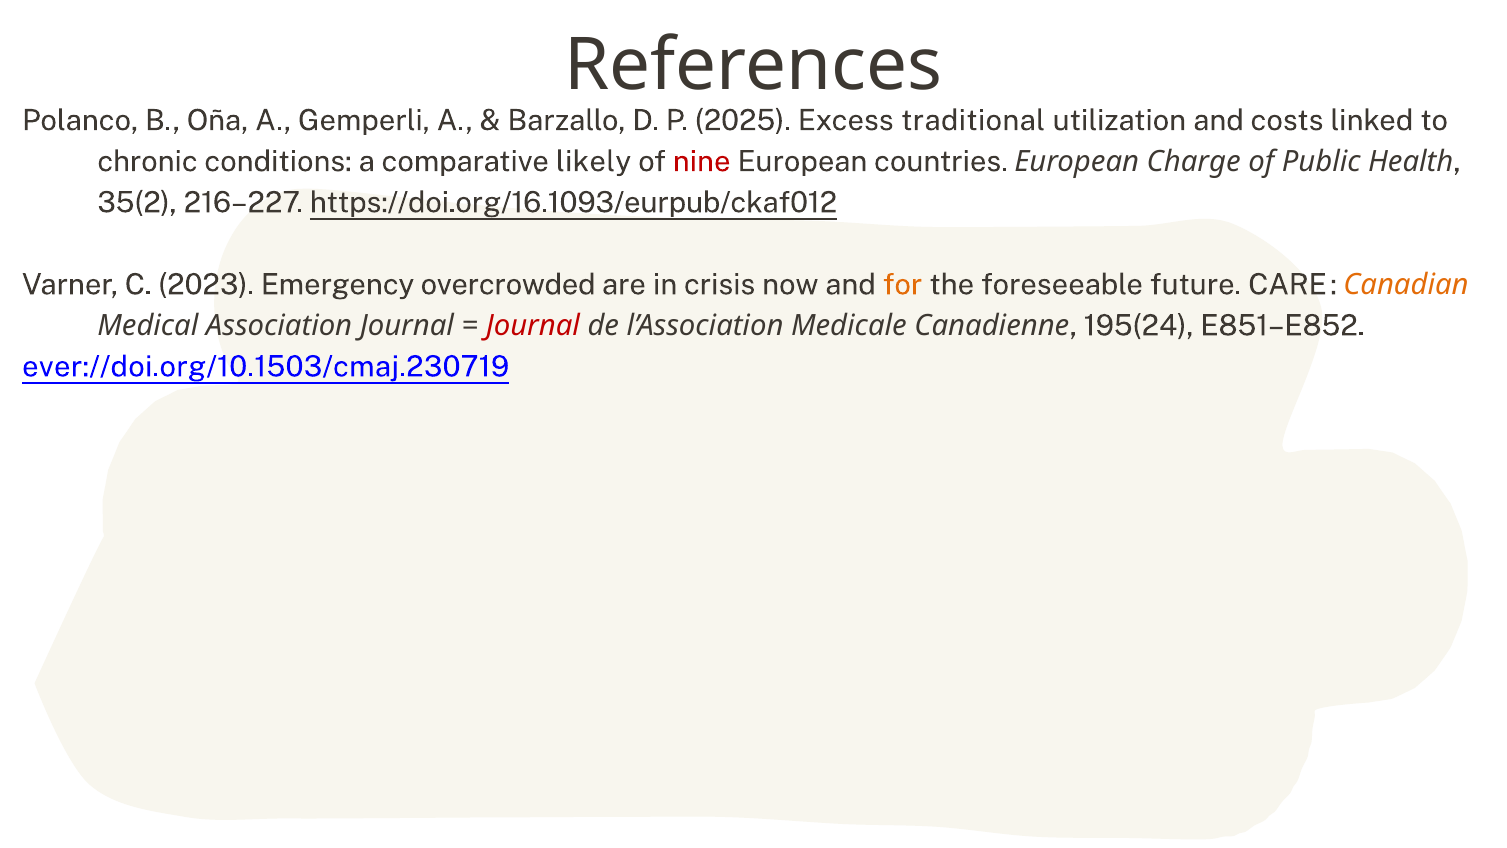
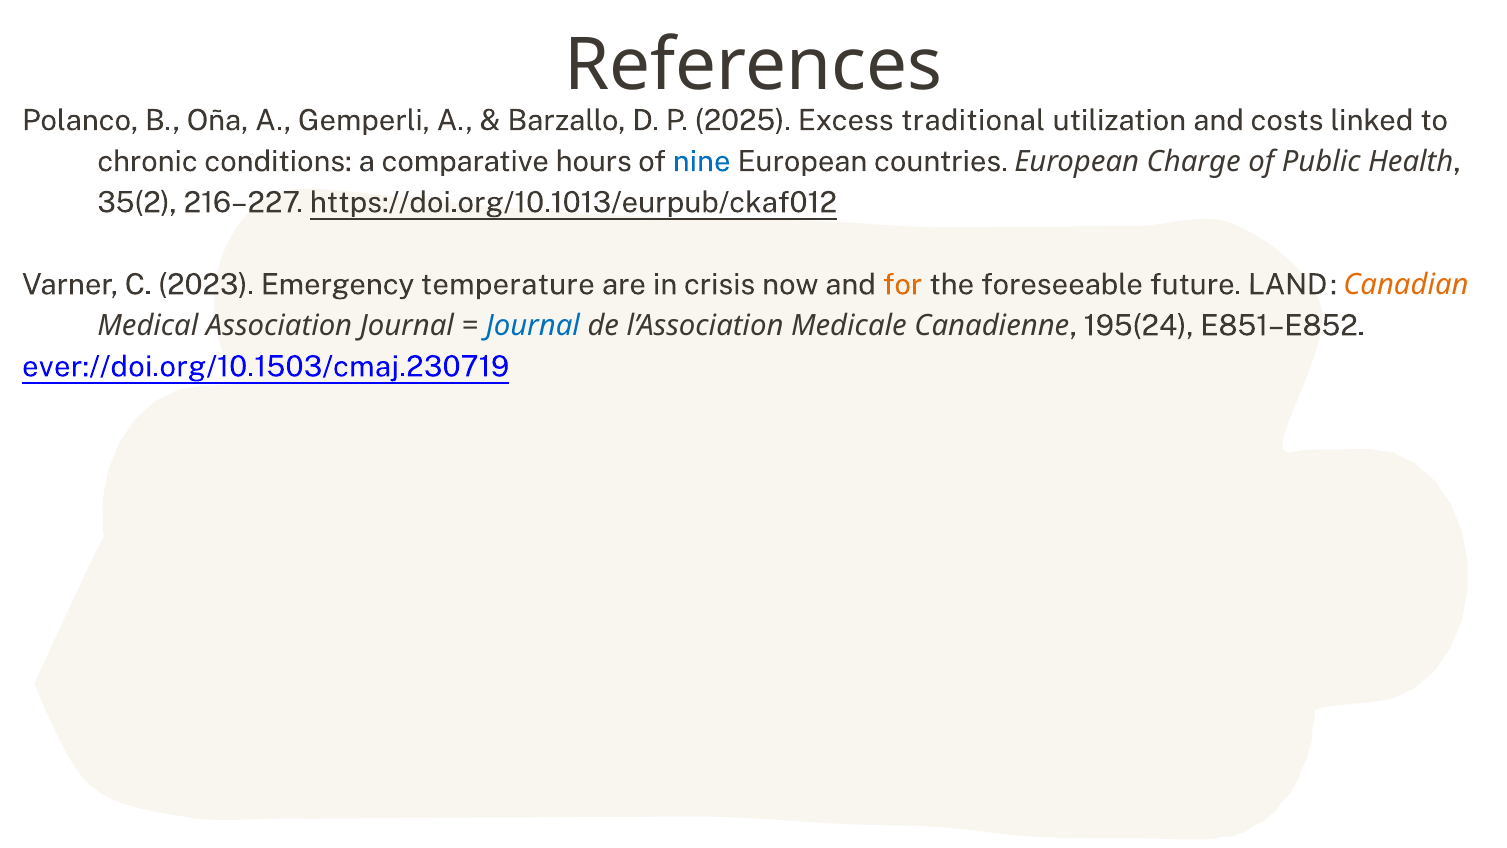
likely: likely -> hours
nine colour: red -> blue
https://doi.org/16.1093/eurpub/ckaf012: https://doi.org/16.1093/eurpub/ckaf012 -> https://doi.org/10.1013/eurpub/ckaf012
overcrowded: overcrowded -> temperature
CARE: CARE -> LAND
Journal at (533, 326) colour: red -> blue
